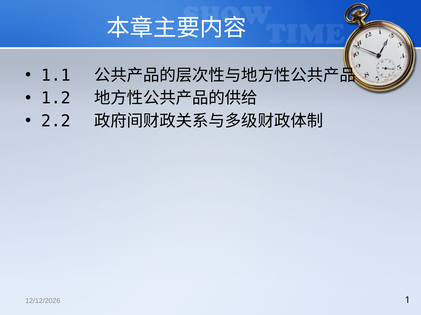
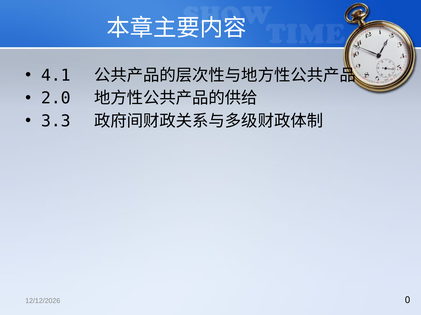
1.1: 1.1 -> 4.1
1.2: 1.2 -> 2.0
2.2: 2.2 -> 3.3
1: 1 -> 0
